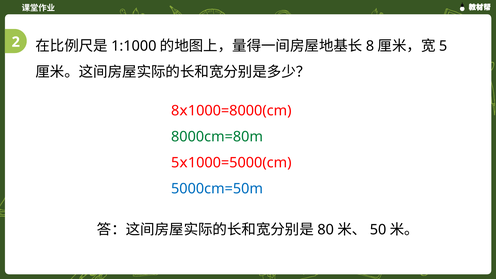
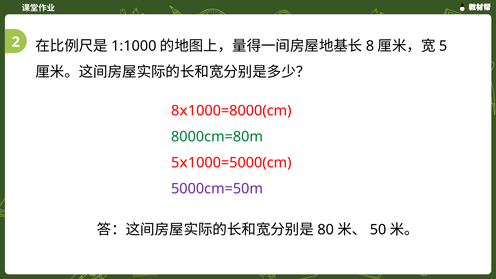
5000cm=50m colour: blue -> purple
